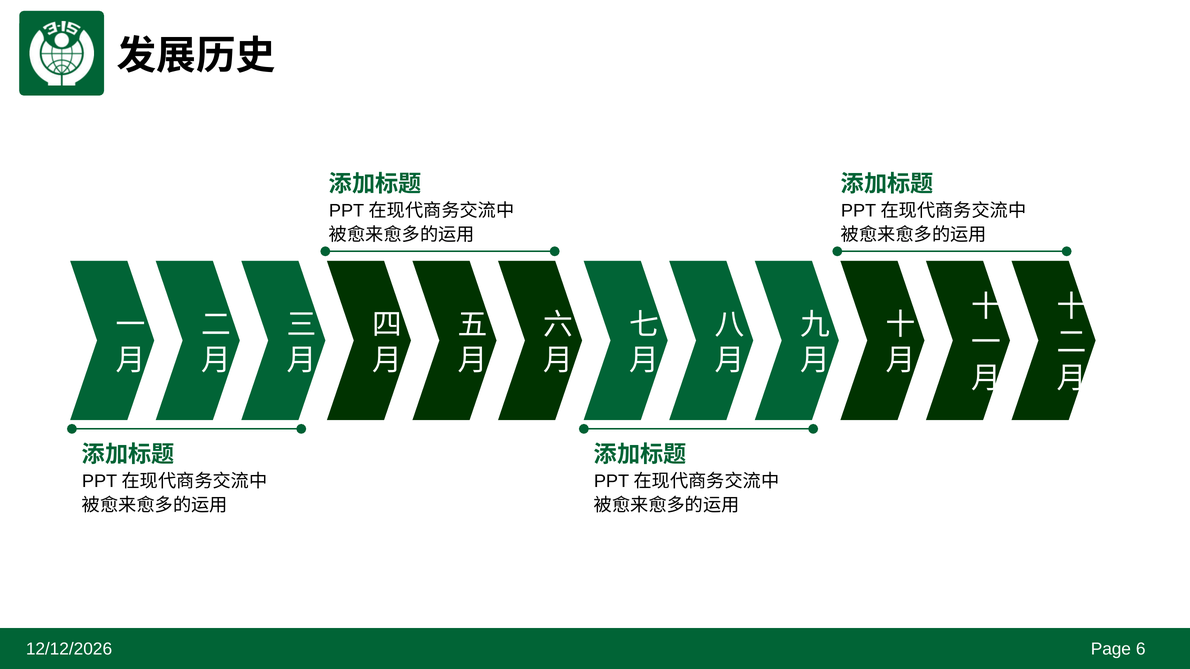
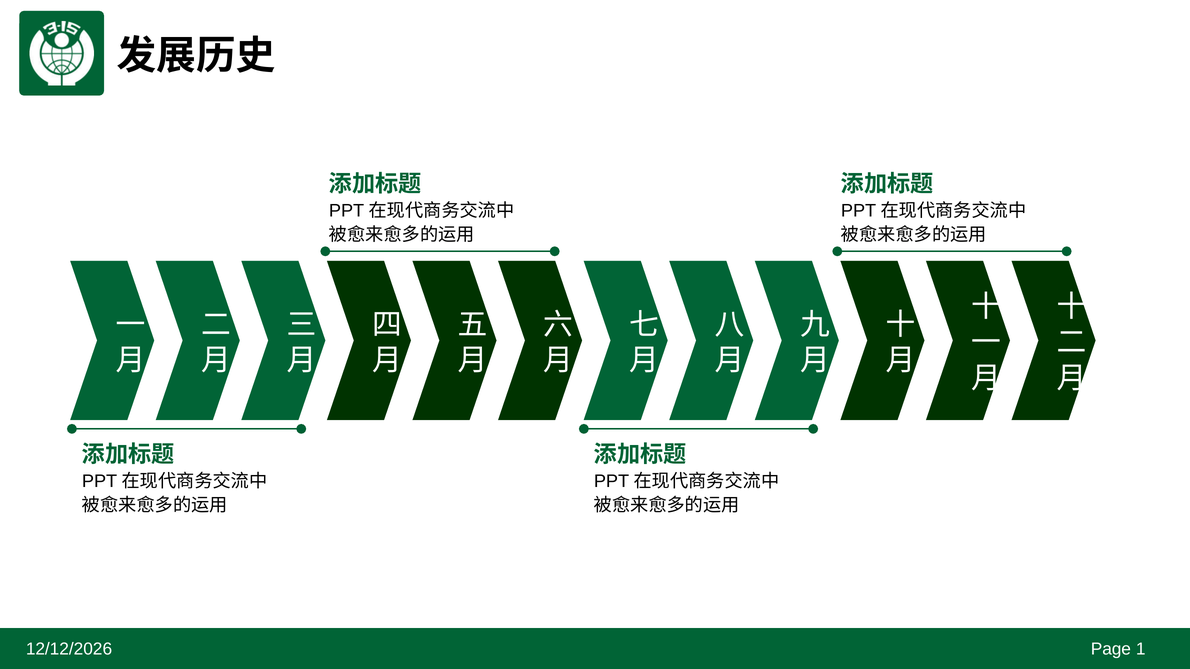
6: 6 -> 1
